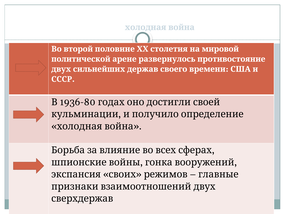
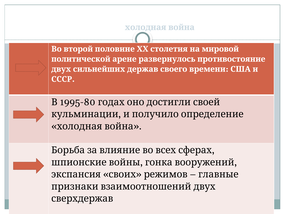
1936-80: 1936-80 -> 1995-80
